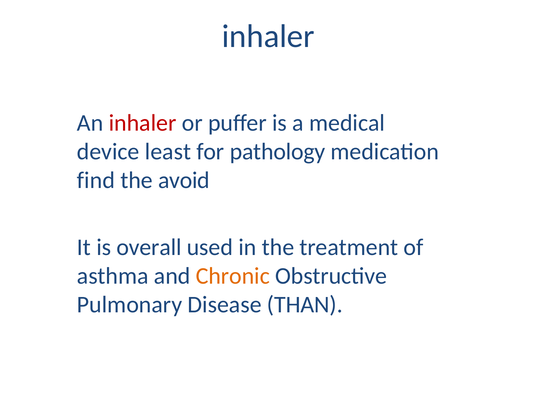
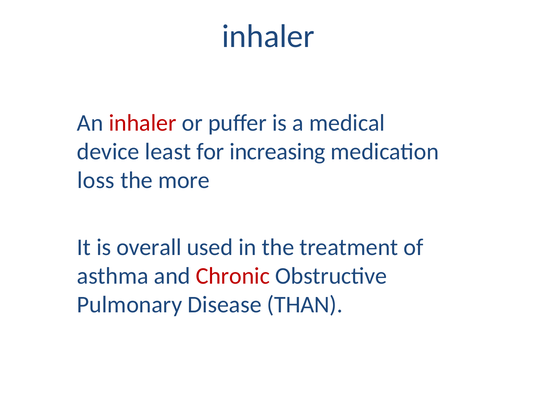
pathology: pathology -> increasing
find: find -> loss
avoid: avoid -> more
Chronic colour: orange -> red
